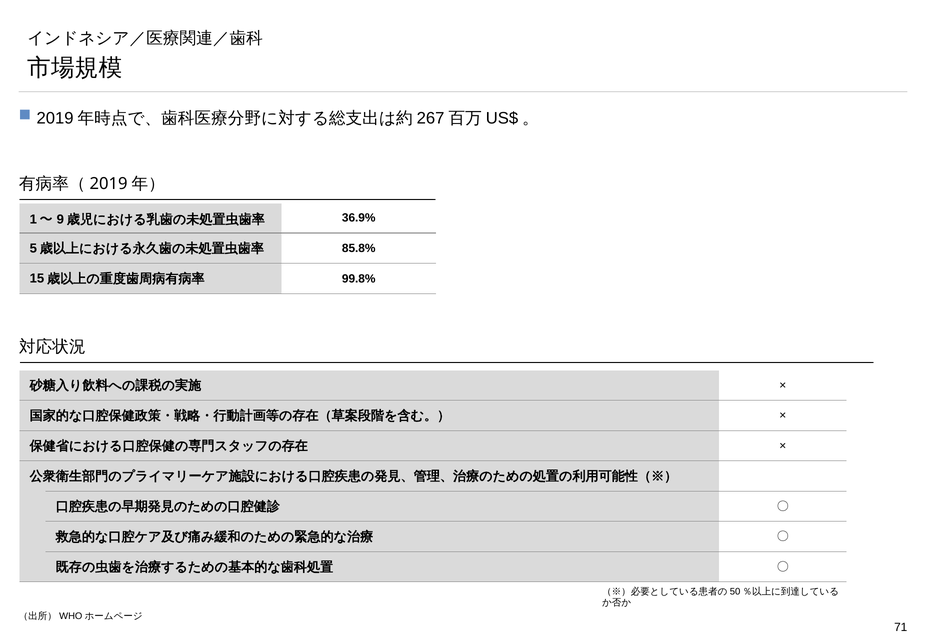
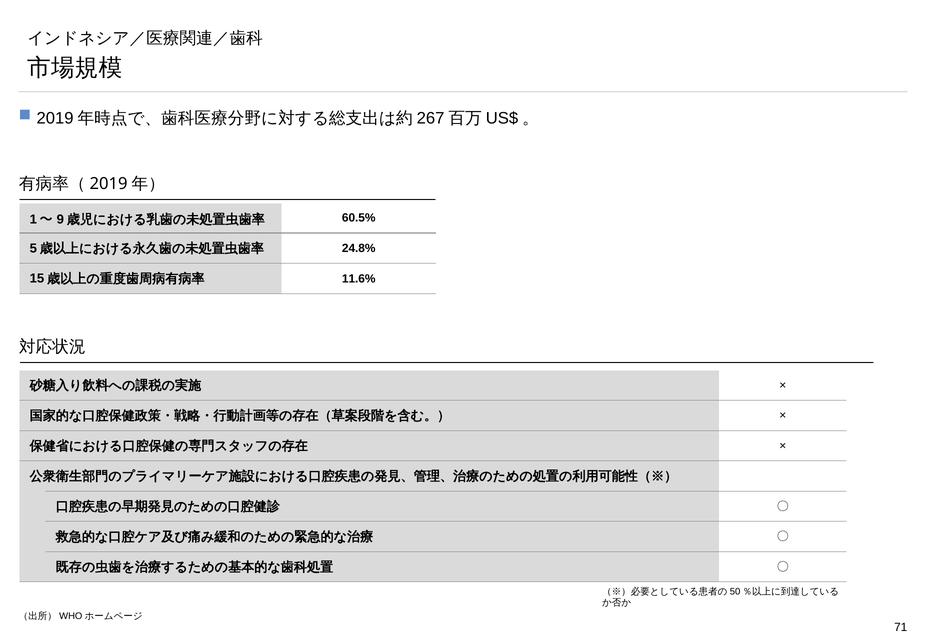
36.9%: 36.9% -> 60.5%
85.8%: 85.8% -> 24.8%
99.8%: 99.8% -> 11.6%
